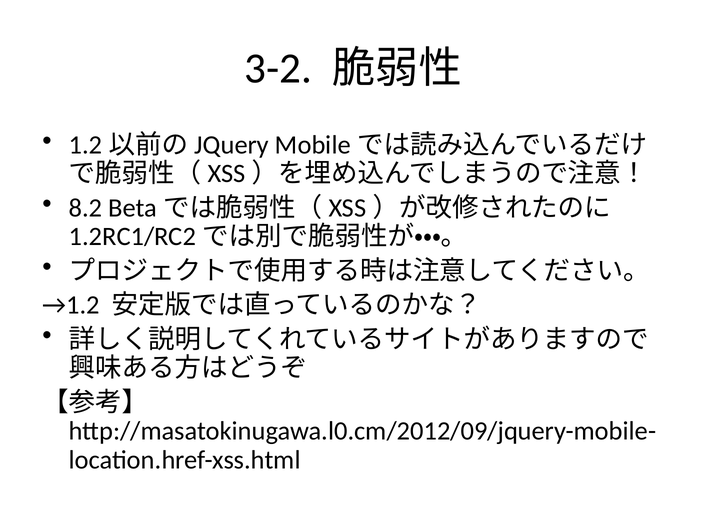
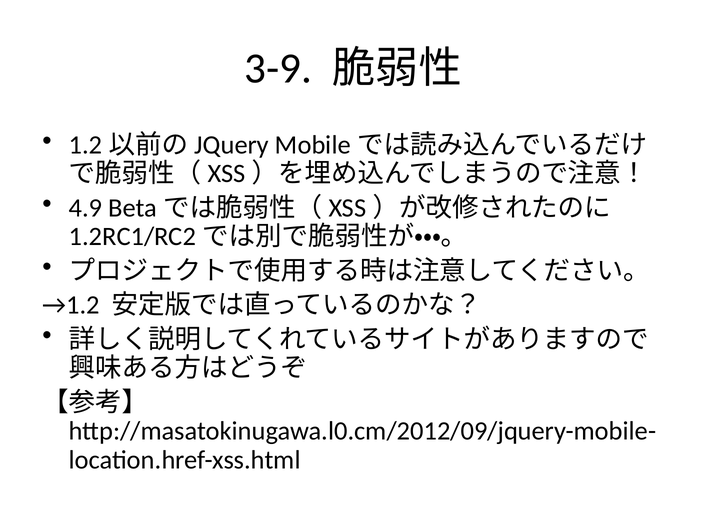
3-2: 3-2 -> 3-9
8.2: 8.2 -> 4.9
